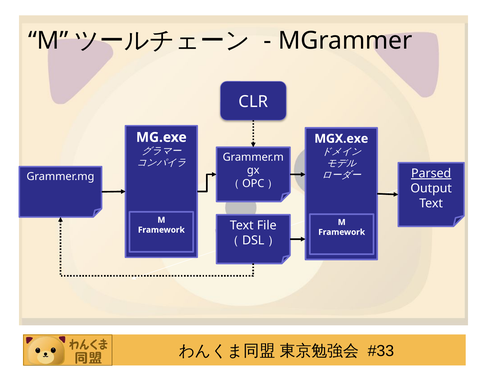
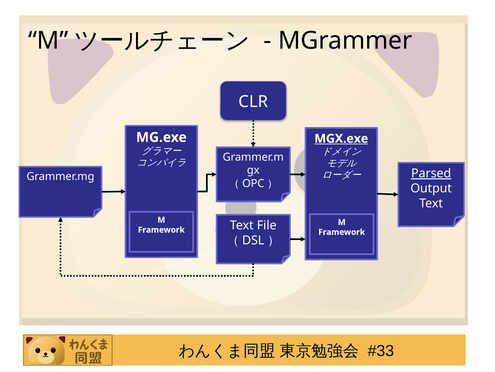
MGX.exe underline: none -> present
